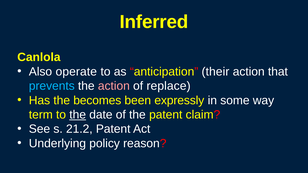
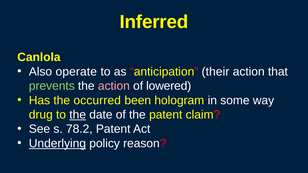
prevents colour: light blue -> light green
replace: replace -> lowered
becomes: becomes -> occurred
expressly: expressly -> hologram
term: term -> drug
21.2: 21.2 -> 78.2
Underlying underline: none -> present
